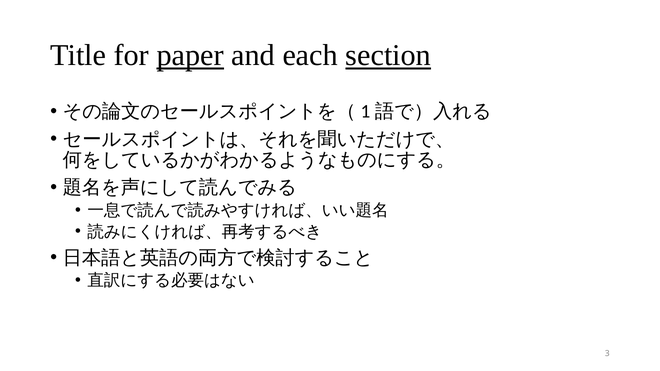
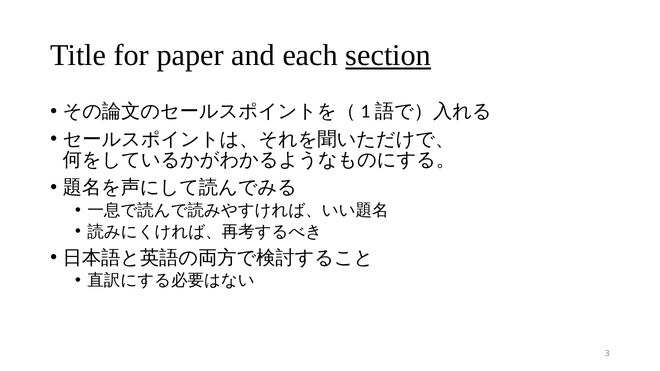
paper underline: present -> none
